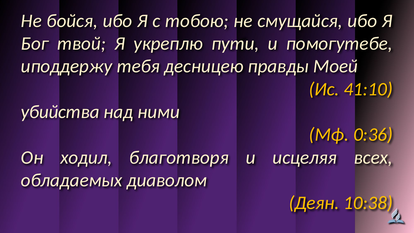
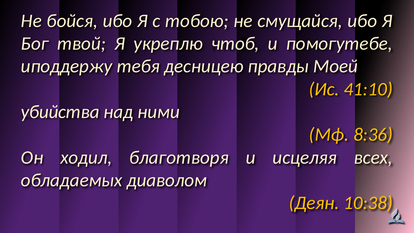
пути: пути -> чтоб
0:36: 0:36 -> 8:36
